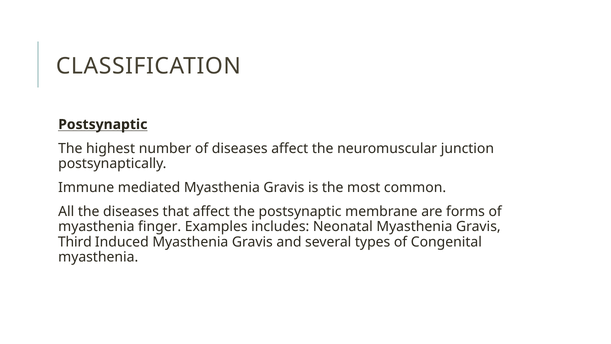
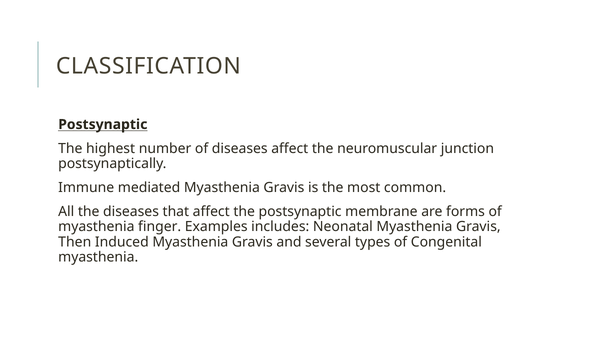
Third: Third -> Then
